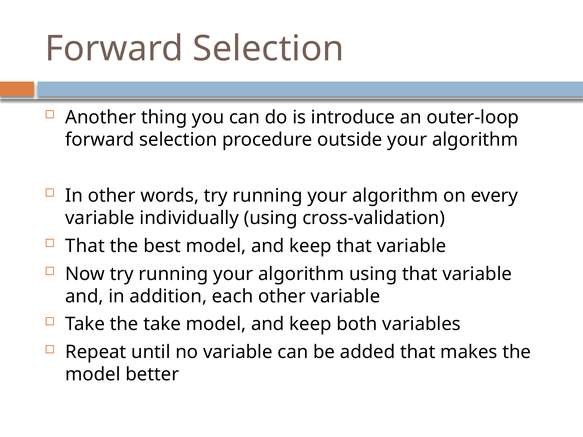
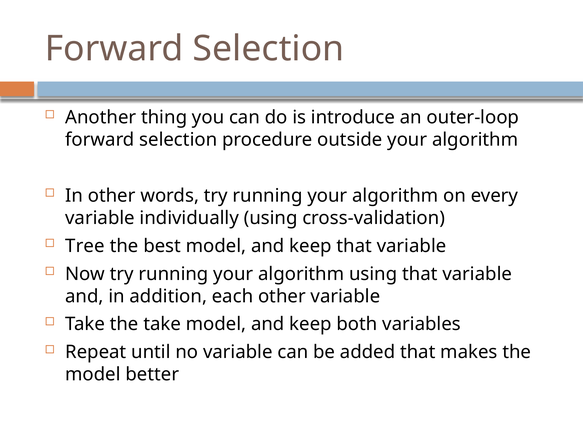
That at (85, 246): That -> Tree
